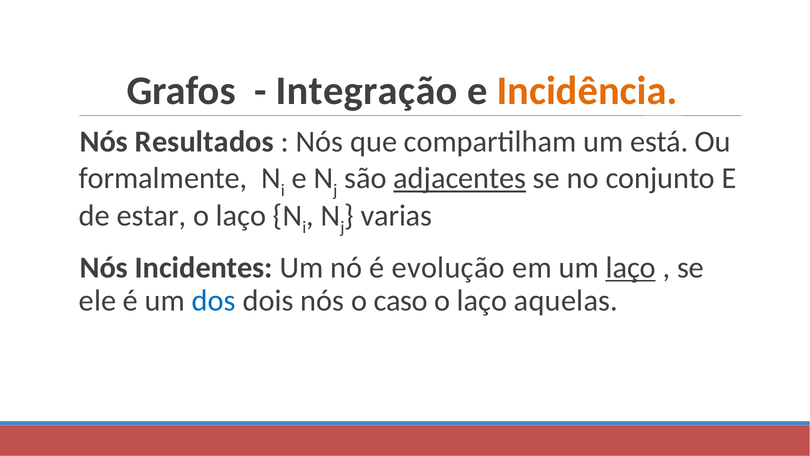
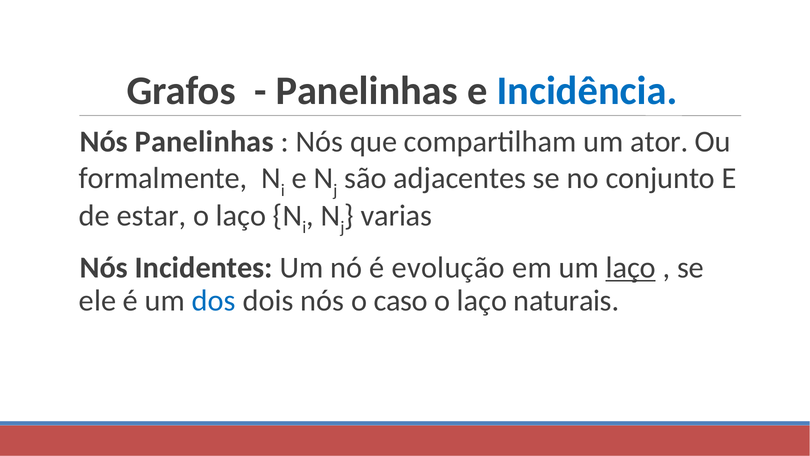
Integração at (367, 91): Integração -> Panelinhas
Incidência colour: orange -> blue
Nós Resultados: Resultados -> Panelinhas
está: está -> ator
adjacentes underline: present -> none
aquelas: aquelas -> naturais
